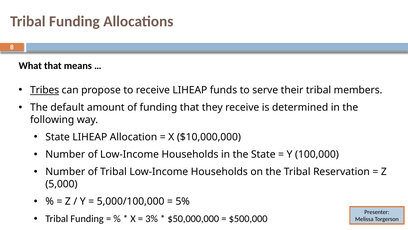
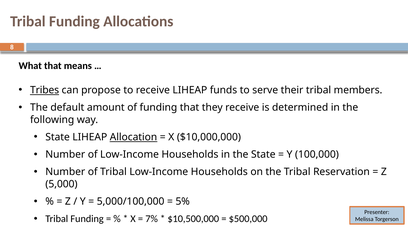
Allocation underline: none -> present
3%: 3% -> 7%
$50,000,000: $50,000,000 -> $10,500,000
